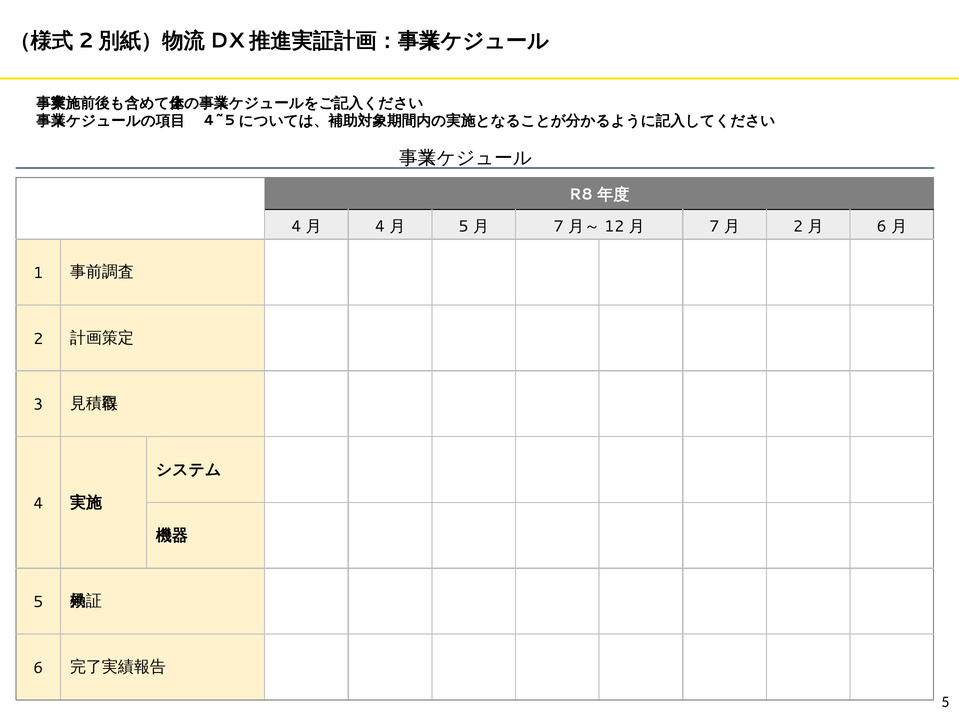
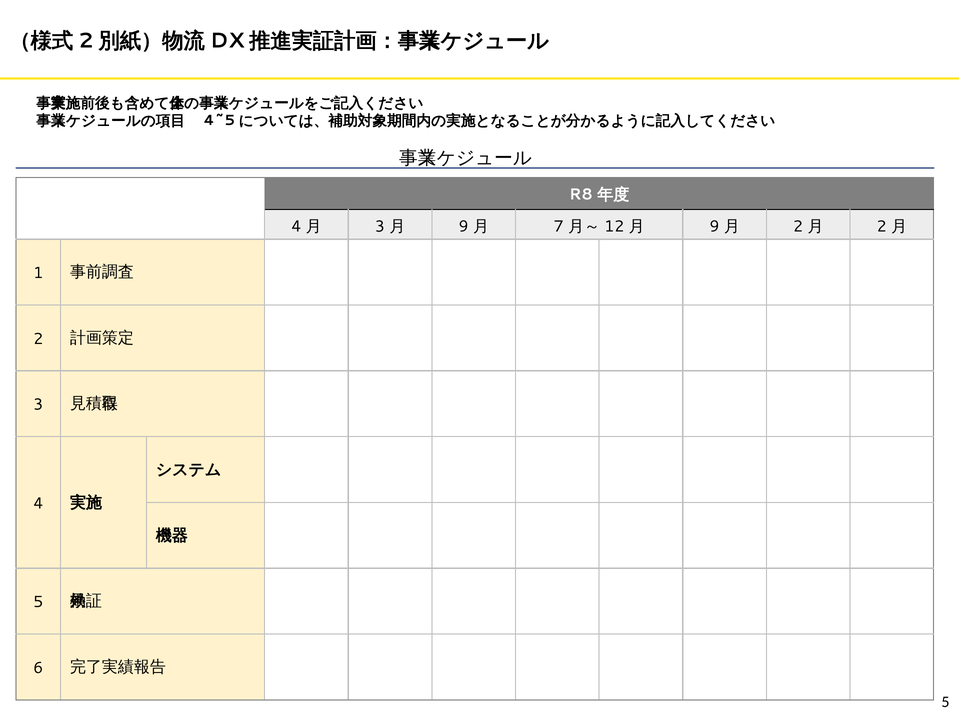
4 at (380, 226): 4 -> 3
5 at (463, 226): 5 -> 9
7 at (714, 226): 7 -> 9
6 at (882, 226): 6 -> 2
